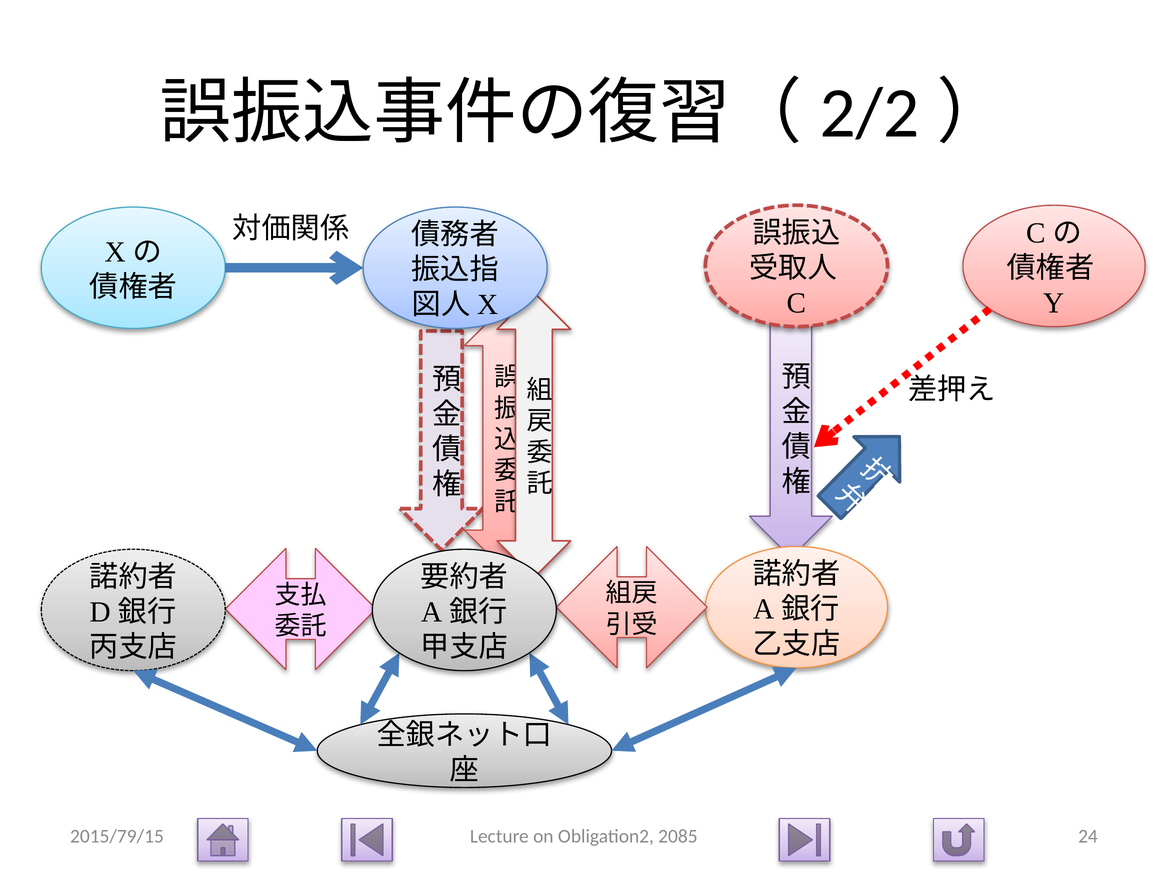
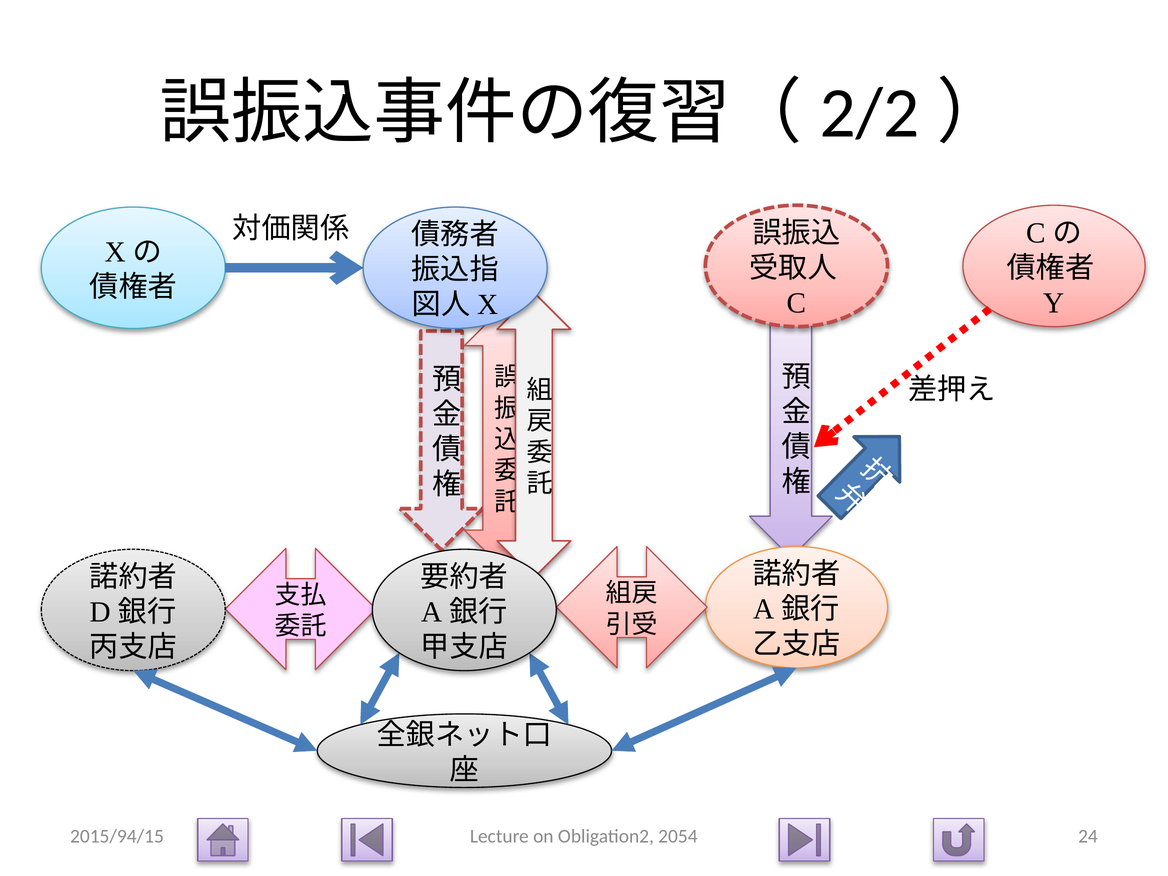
2015/79/15: 2015/79/15 -> 2015/94/15
2085: 2085 -> 2054
